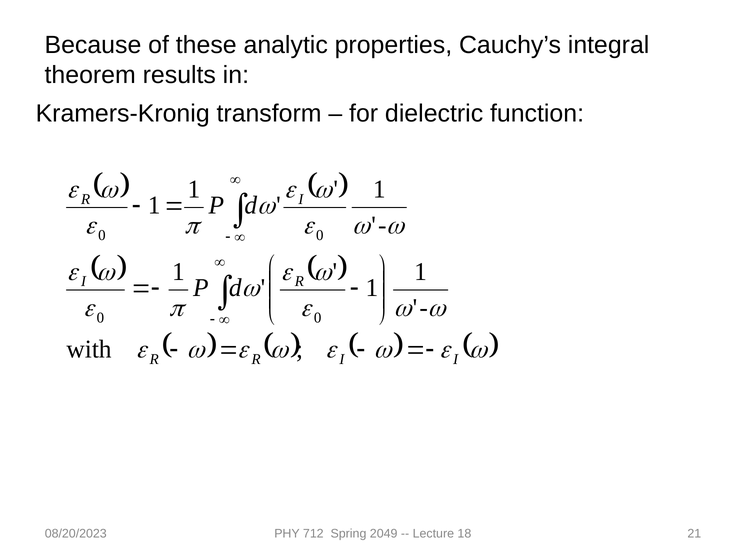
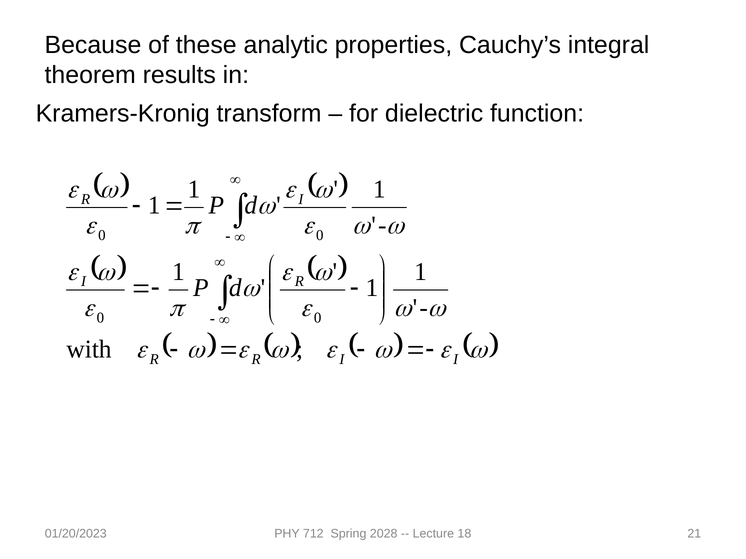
08/20/2023: 08/20/2023 -> 01/20/2023
2049: 2049 -> 2028
